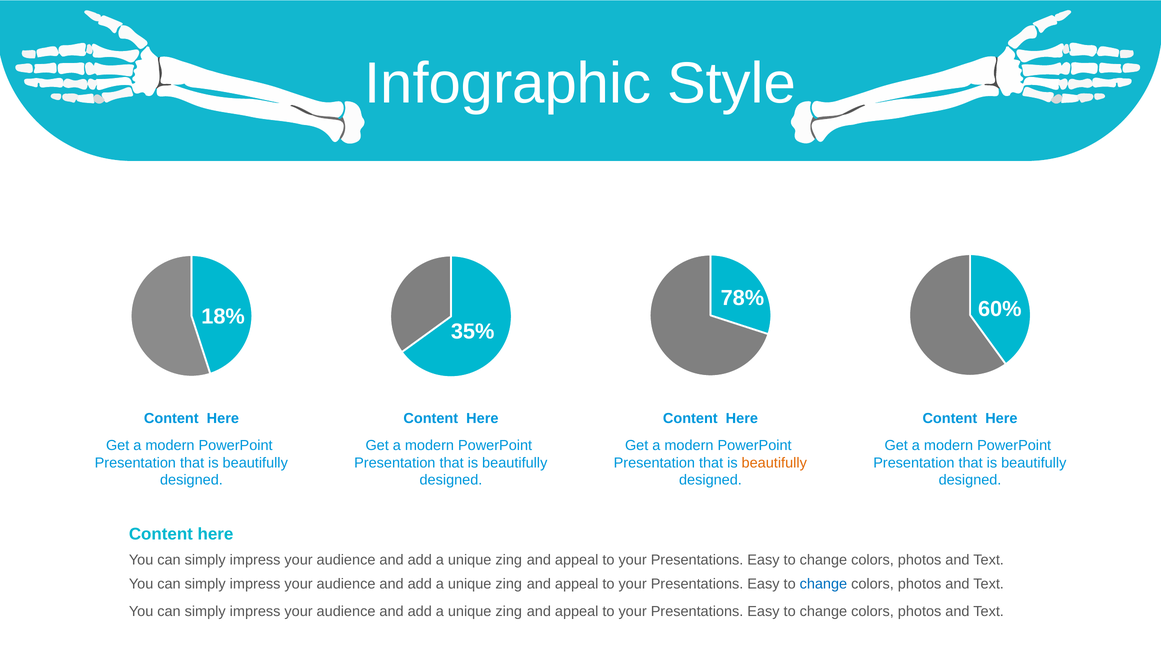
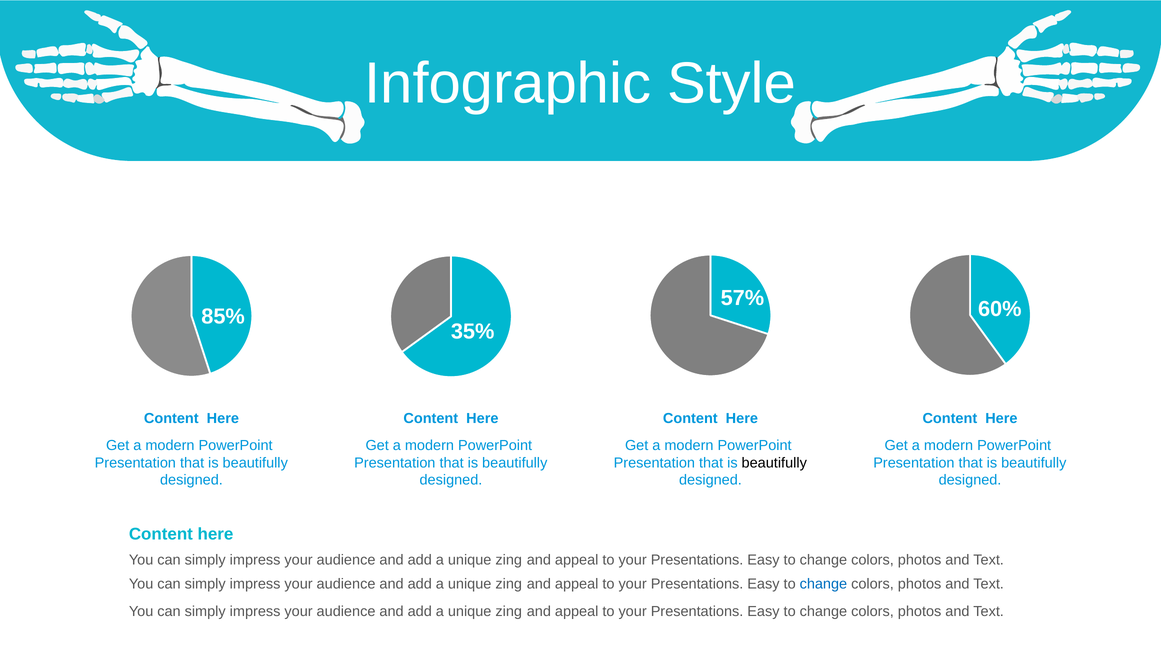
78%: 78% -> 57%
18%: 18% -> 85%
beautifully at (774, 463) colour: orange -> black
